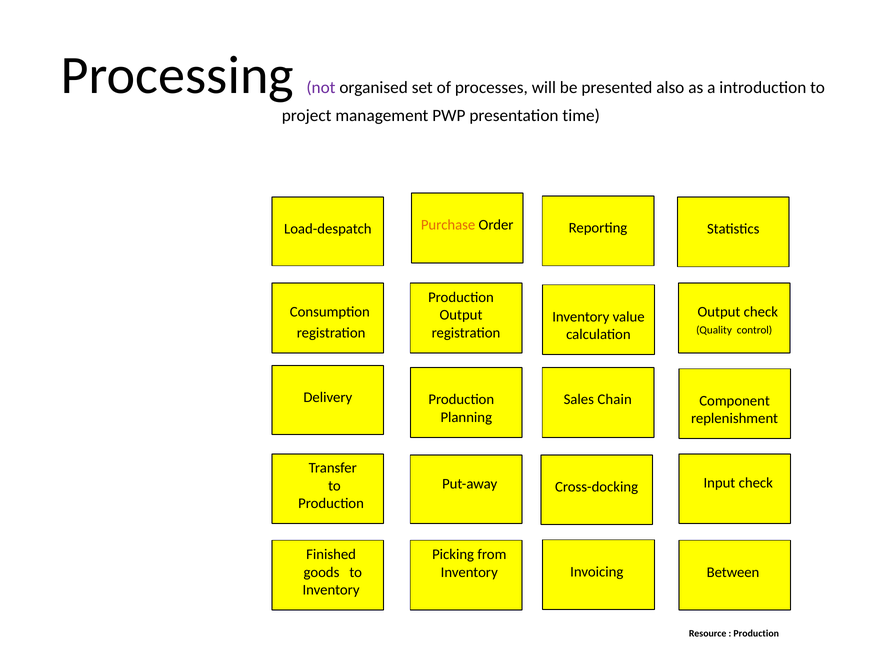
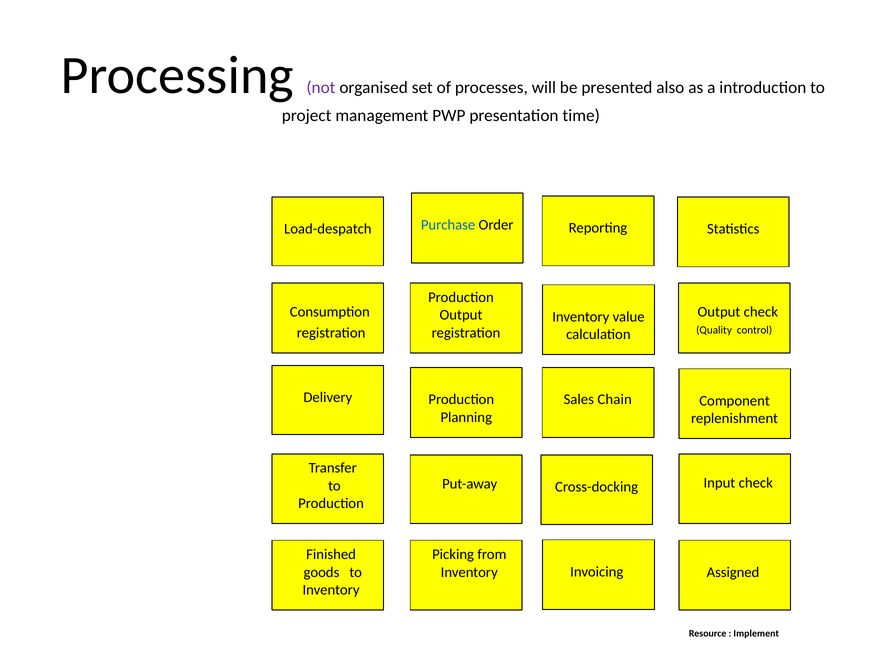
Purchase colour: orange -> blue
Between: Between -> Assigned
Production at (756, 634): Production -> Implement
